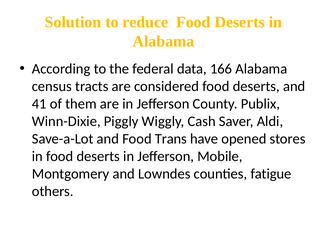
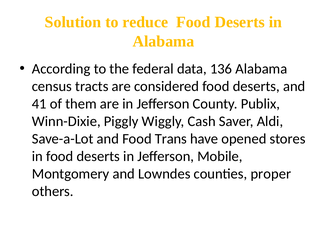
166: 166 -> 136
fatigue: fatigue -> proper
